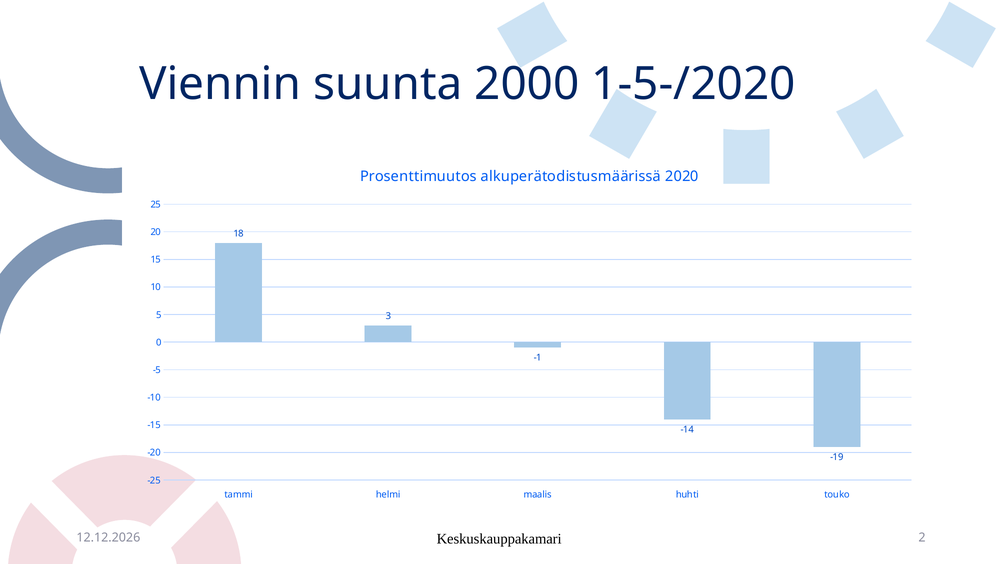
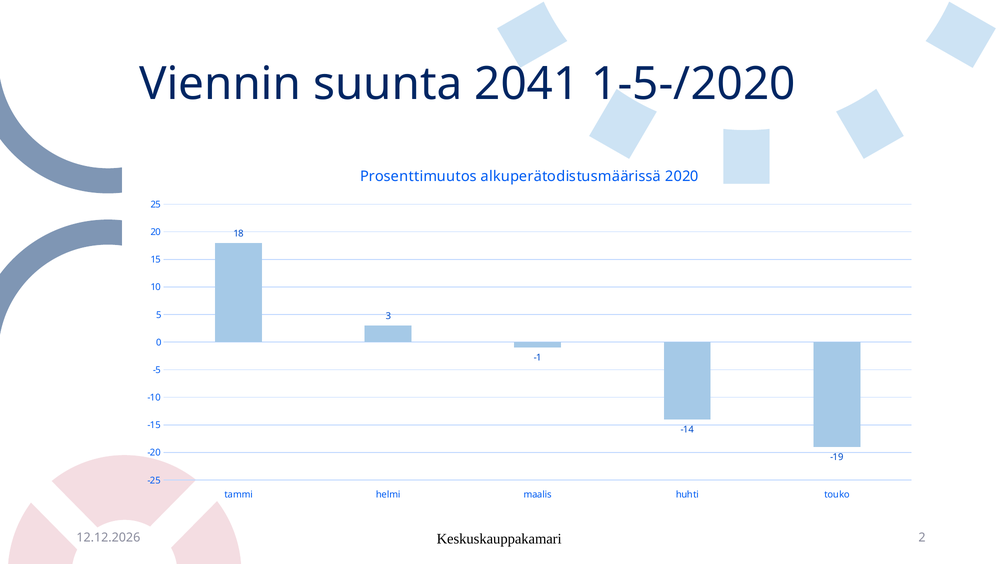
2000: 2000 -> 2041
